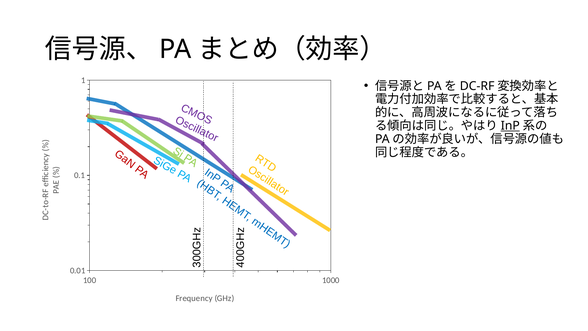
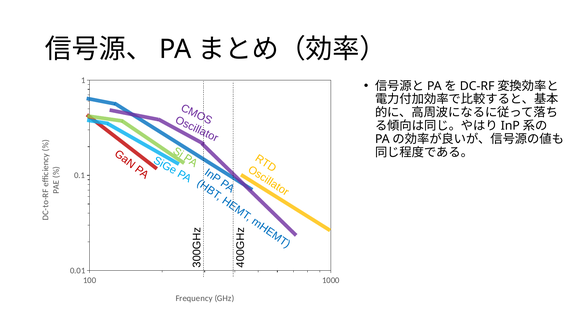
InP underline: present -> none
